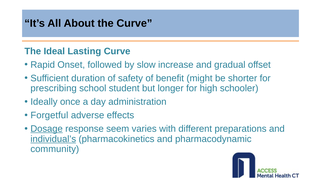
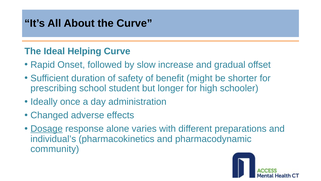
Lasting: Lasting -> Helping
Forgetful: Forgetful -> Changed
seem: seem -> alone
individual’s underline: present -> none
